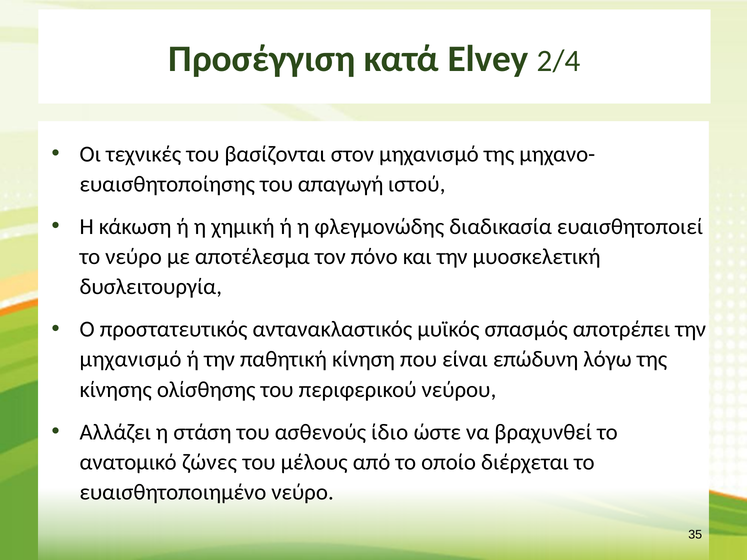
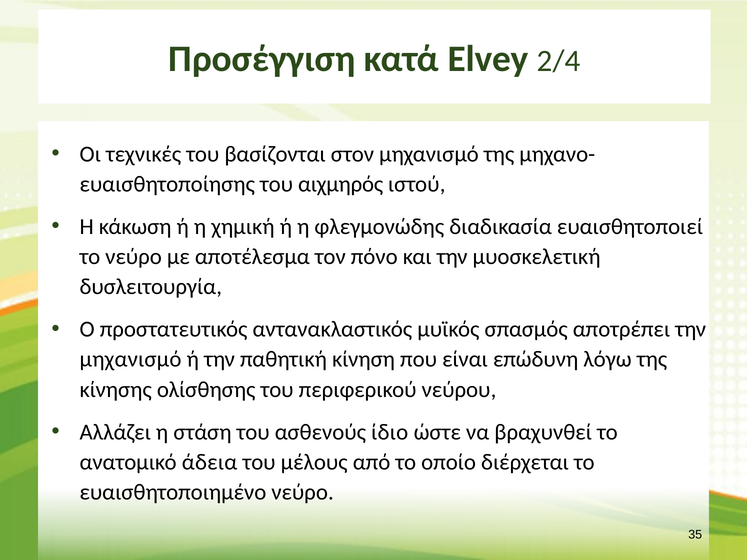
απαγωγή: απαγωγή -> αιχμηρός
ζώνες: ζώνες -> άδεια
